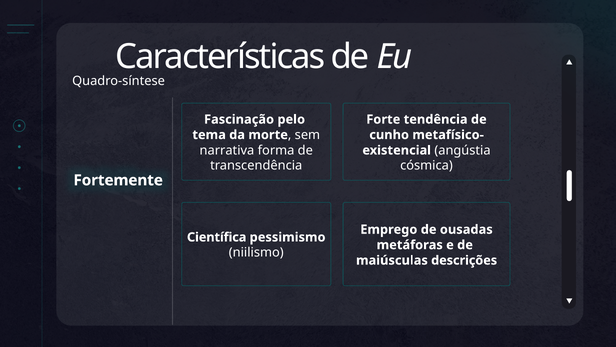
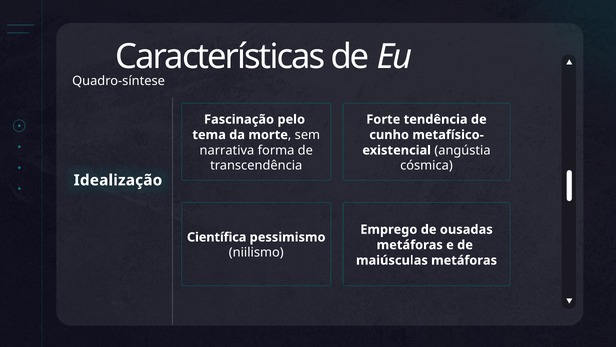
Fortemente: Fortemente -> Idealização
maiúsculas descrições: descrições -> metáforas
